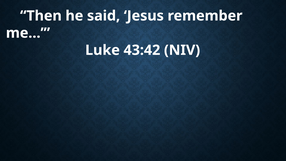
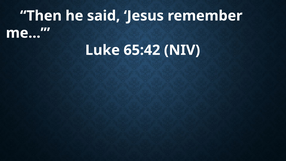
43:42: 43:42 -> 65:42
